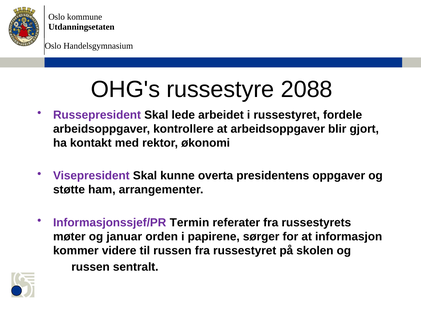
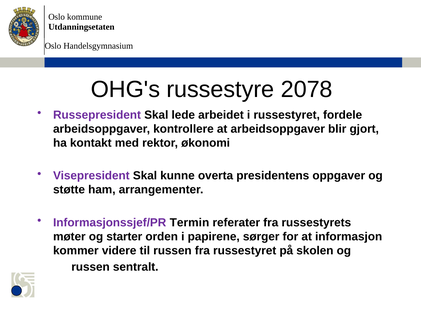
2088: 2088 -> 2078
januar: januar -> starter
